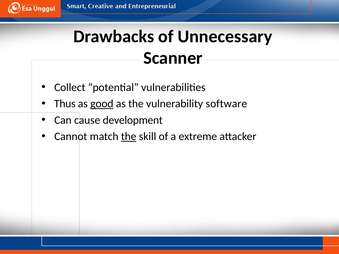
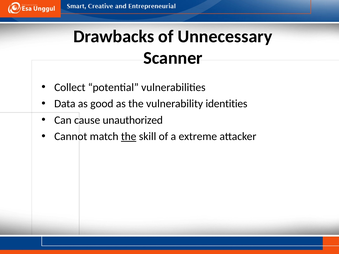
Thus: Thus -> Data
good underline: present -> none
software: software -> identities
development: development -> unauthorized
